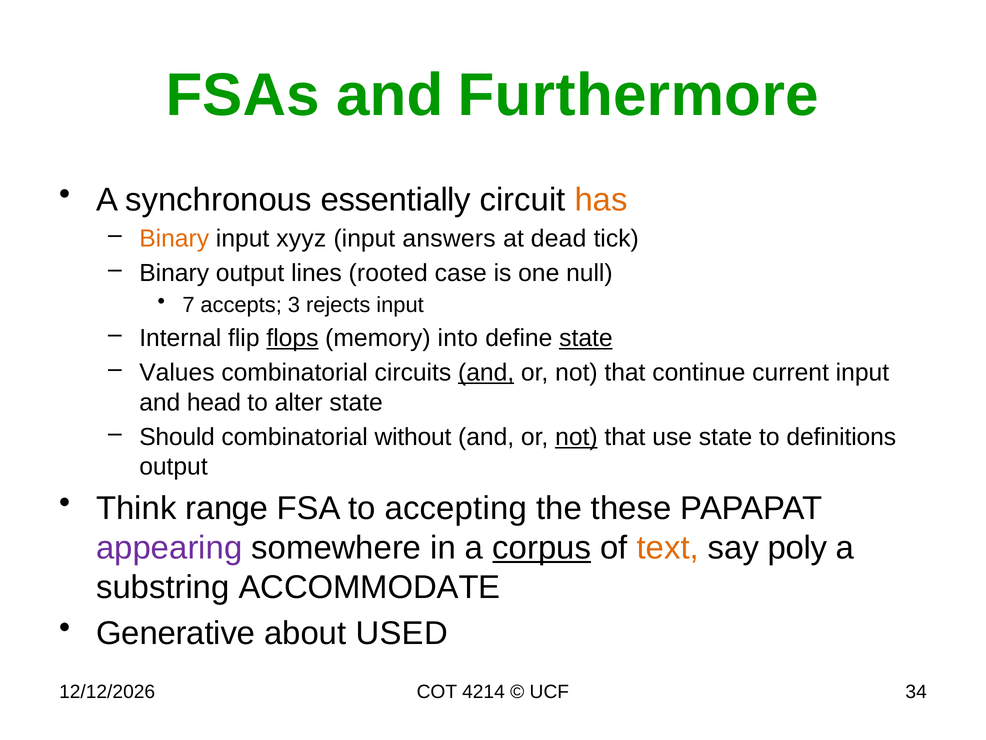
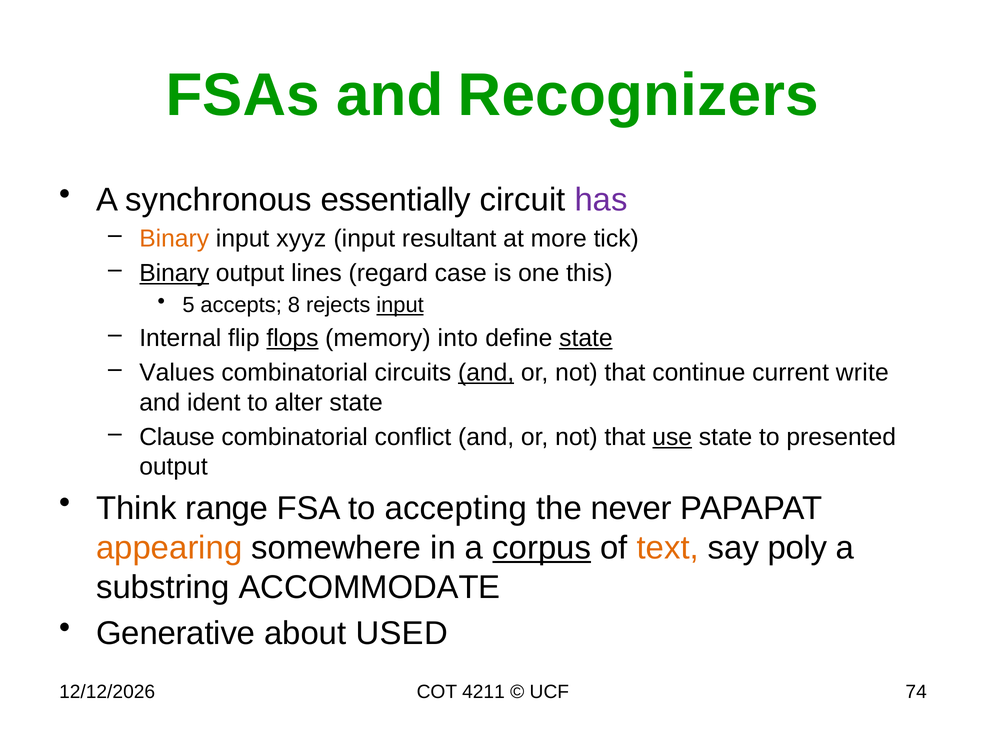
Furthermore: Furthermore -> Recognizers
has colour: orange -> purple
answers: answers -> resultant
dead: dead -> more
Binary at (174, 273) underline: none -> present
rooted: rooted -> regard
null: null -> this
7: 7 -> 5
3: 3 -> 8
input at (400, 305) underline: none -> present
current input: input -> write
head: head -> ident
Should: Should -> Clause
without: without -> conflict
not at (576, 437) underline: present -> none
use underline: none -> present
definitions: definitions -> presented
these: these -> never
appearing colour: purple -> orange
4214: 4214 -> 4211
34: 34 -> 74
